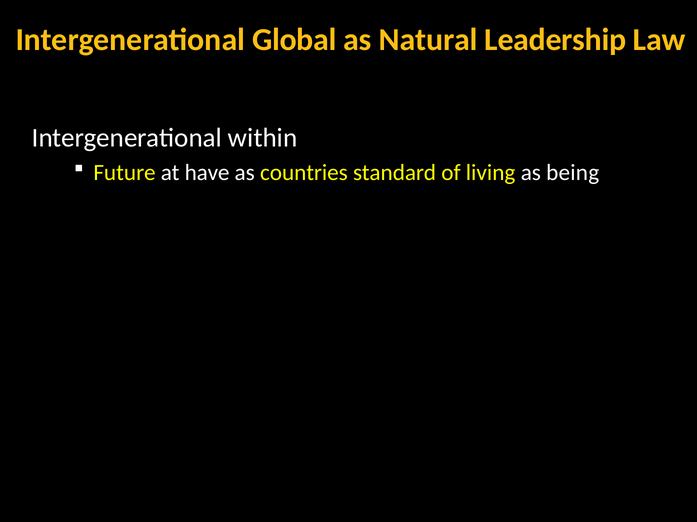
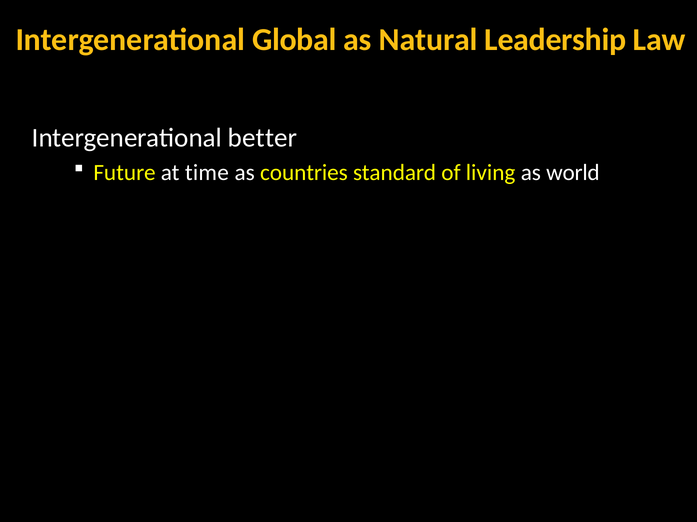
within: within -> better
have: have -> time
being: being -> world
